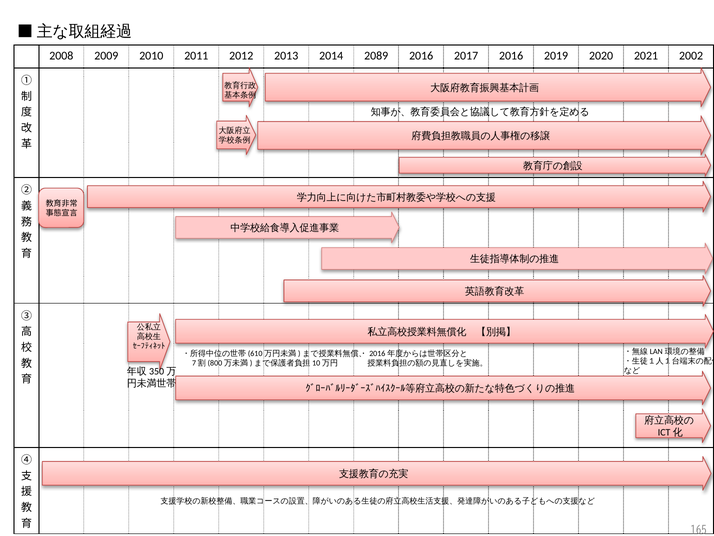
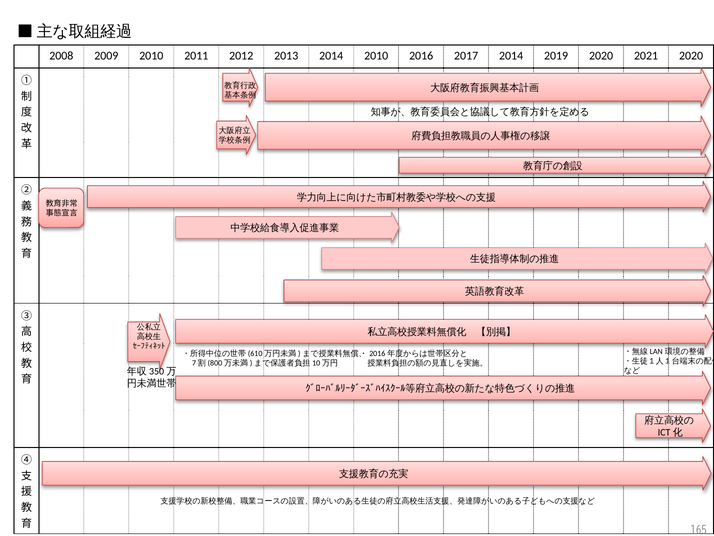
2014 2089: 2089 -> 2010
2017 2016: 2016 -> 2014
2021 2002: 2002 -> 2020
